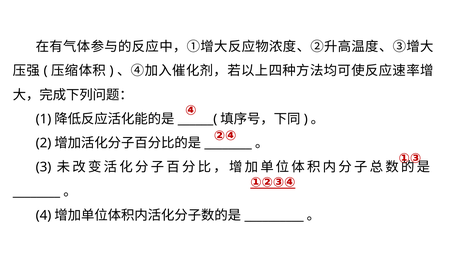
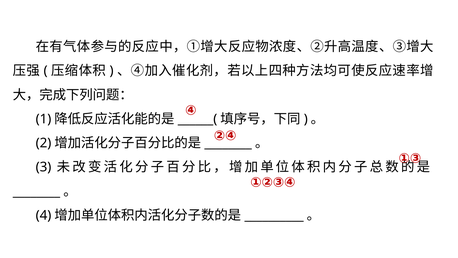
①②③④ underline: present -> none
